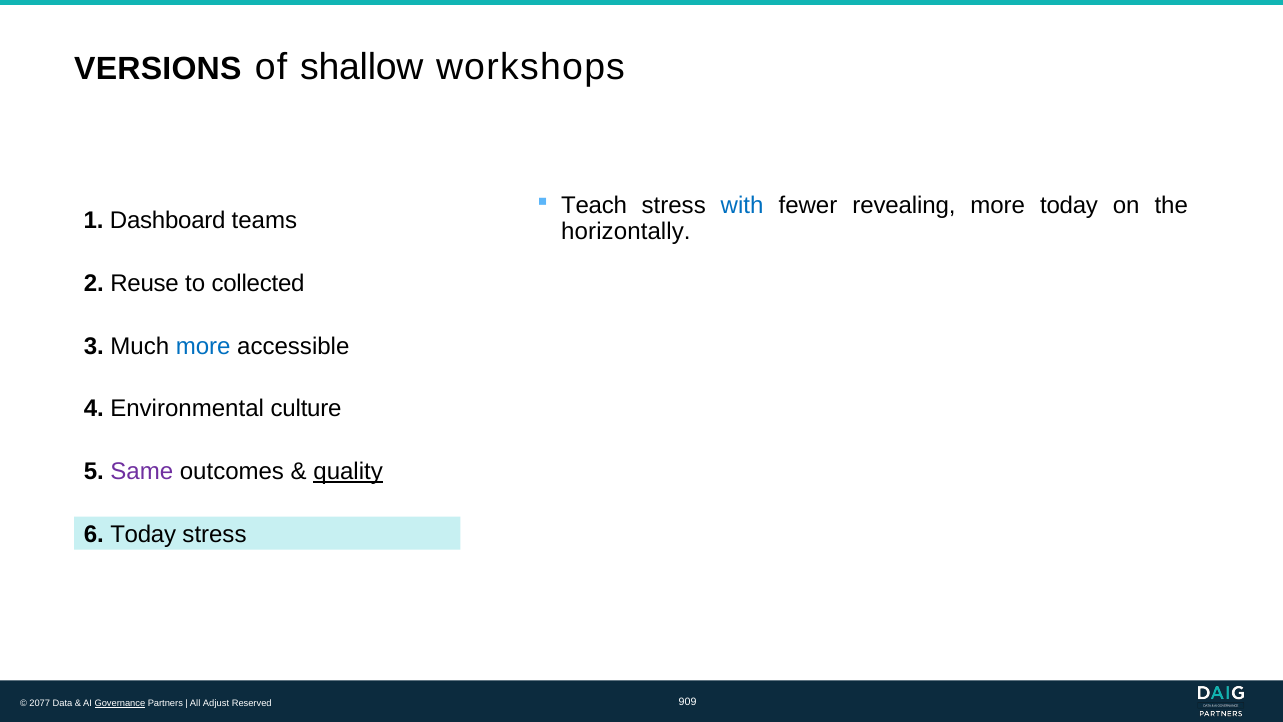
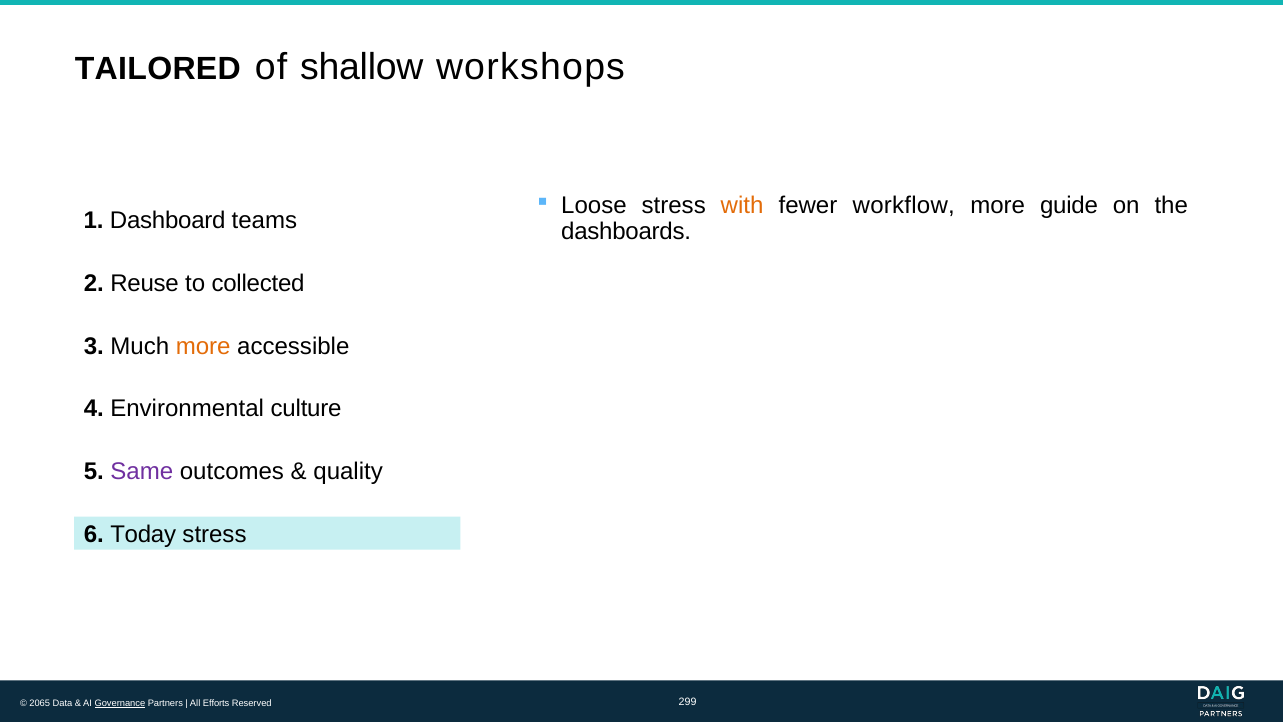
VERSIONS: VERSIONS -> TAILORED
Teach: Teach -> Loose
with colour: blue -> orange
revealing: revealing -> workflow
more today: today -> guide
horizontally: horizontally -> dashboards
more at (203, 346) colour: blue -> orange
quality underline: present -> none
2077: 2077 -> 2065
Adjust: Adjust -> Efforts
909: 909 -> 299
